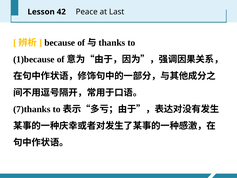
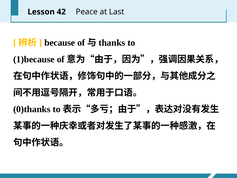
7)thanks: 7)thanks -> 0)thanks
